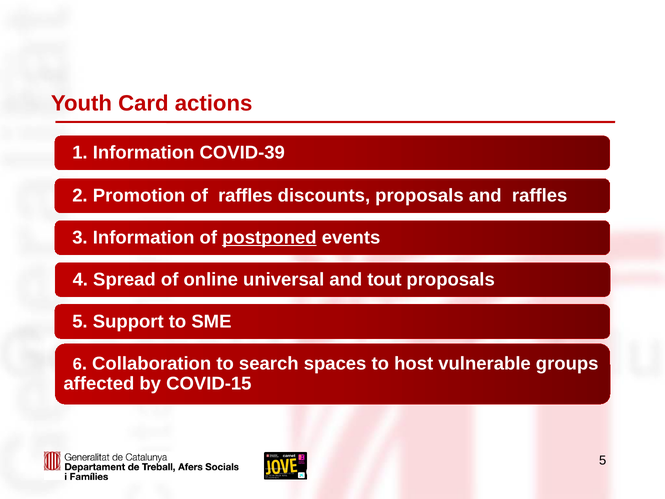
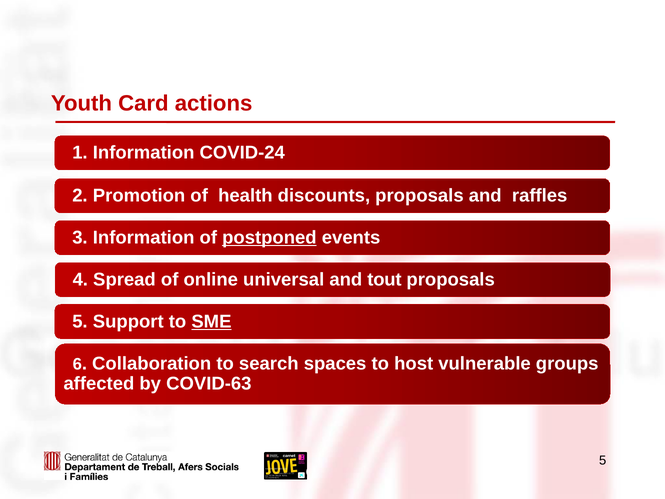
COVID-39: COVID-39 -> COVID-24
of raffles: raffles -> health
SME underline: none -> present
COVID-15: COVID-15 -> COVID-63
